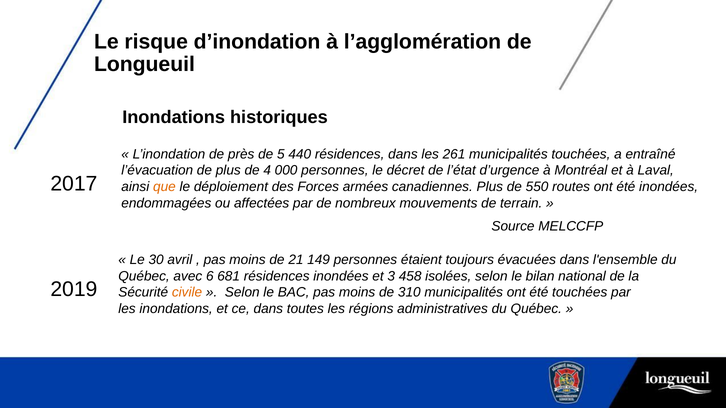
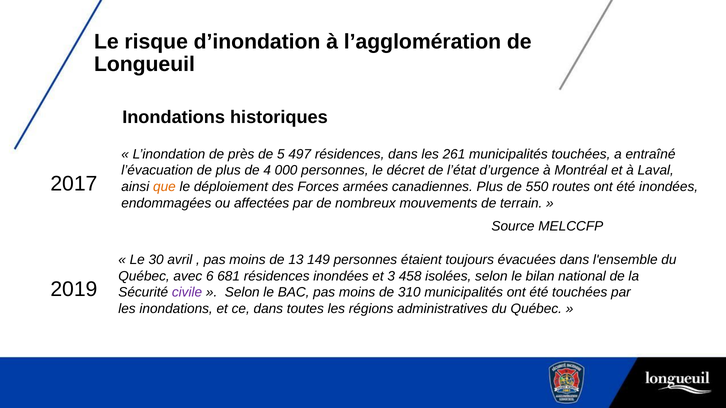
440: 440 -> 497
21: 21 -> 13
civile colour: orange -> purple
